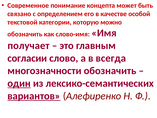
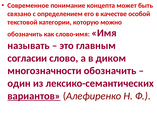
получает: получает -> называть
всегда: всегда -> диком
один underline: present -> none
